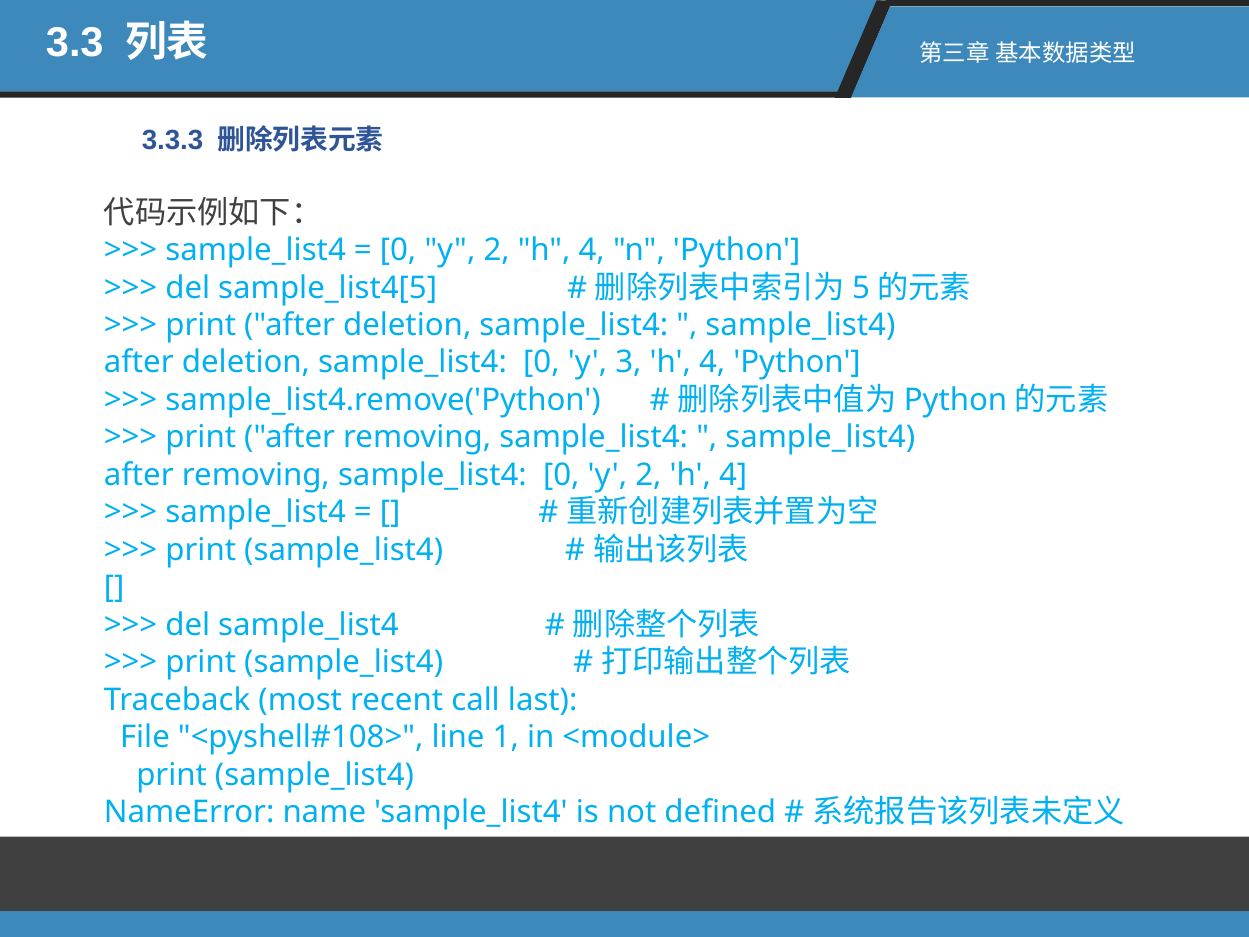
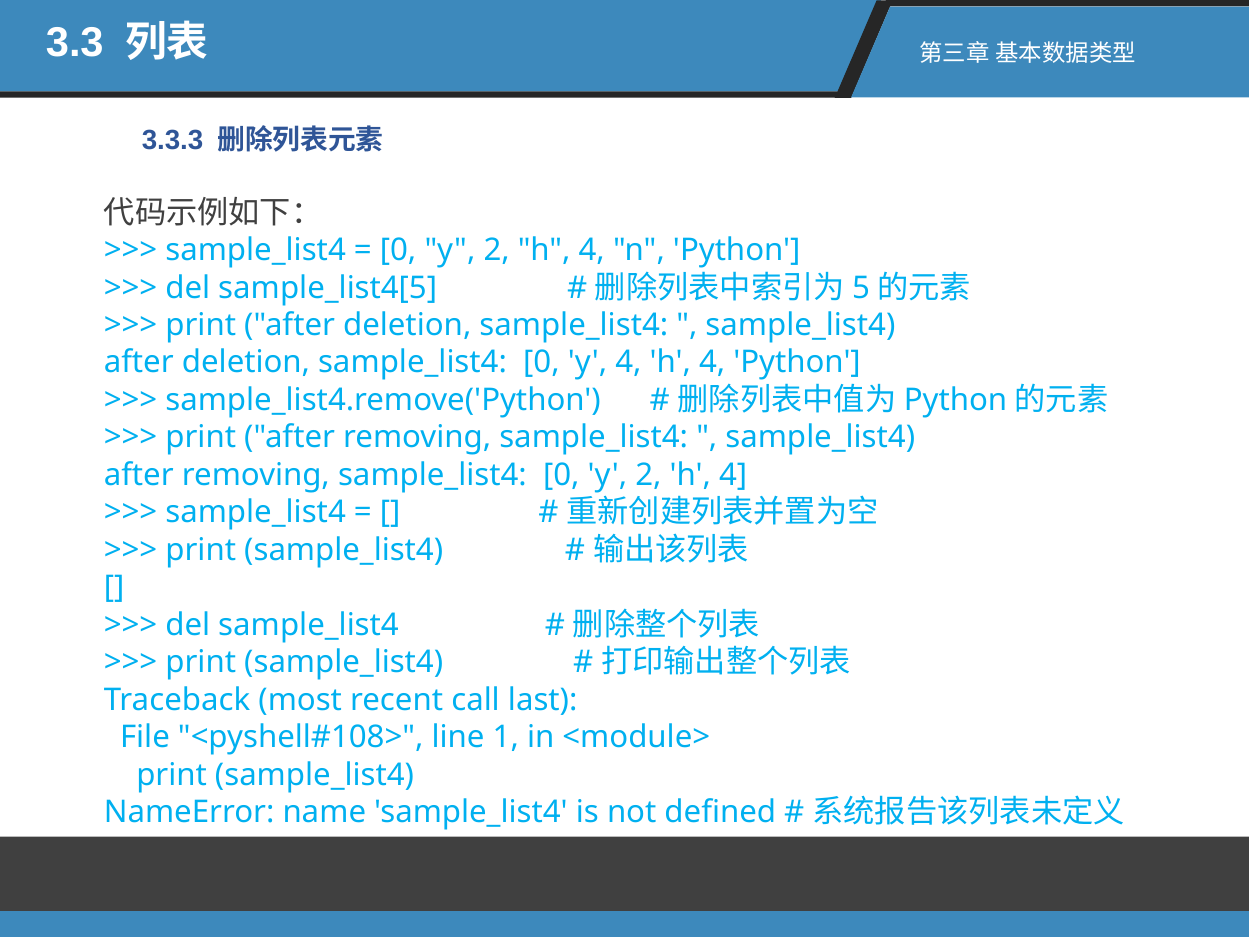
y 3: 3 -> 4
